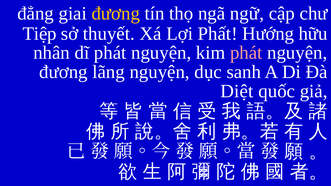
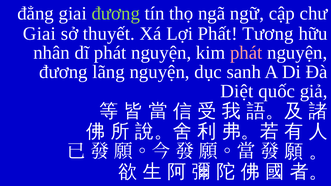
đương at (116, 13) colour: yellow -> light green
Tiệp at (40, 34): Tiệp -> Giai
Hướng: Hướng -> Tương
